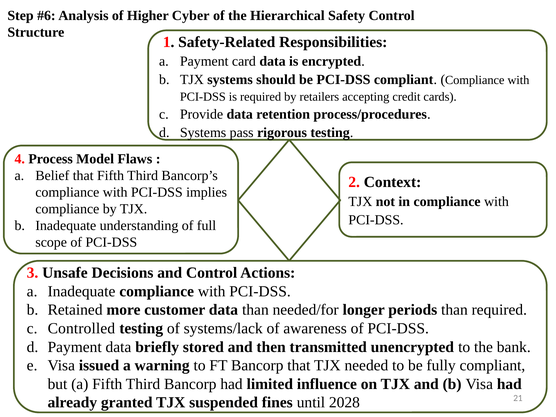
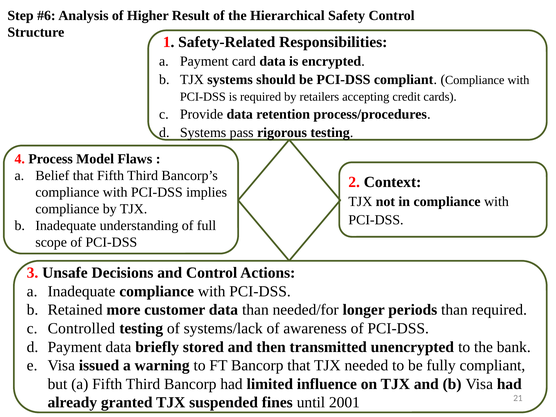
Cyber: Cyber -> Result
2028: 2028 -> 2001
